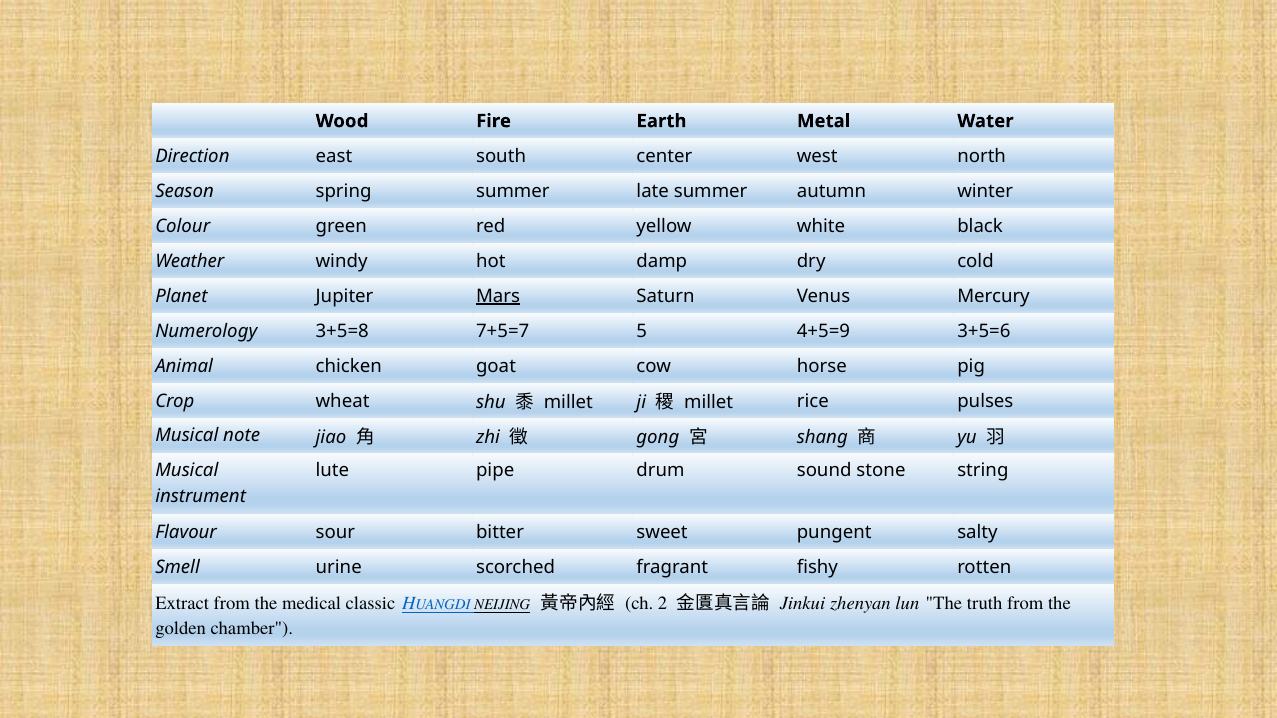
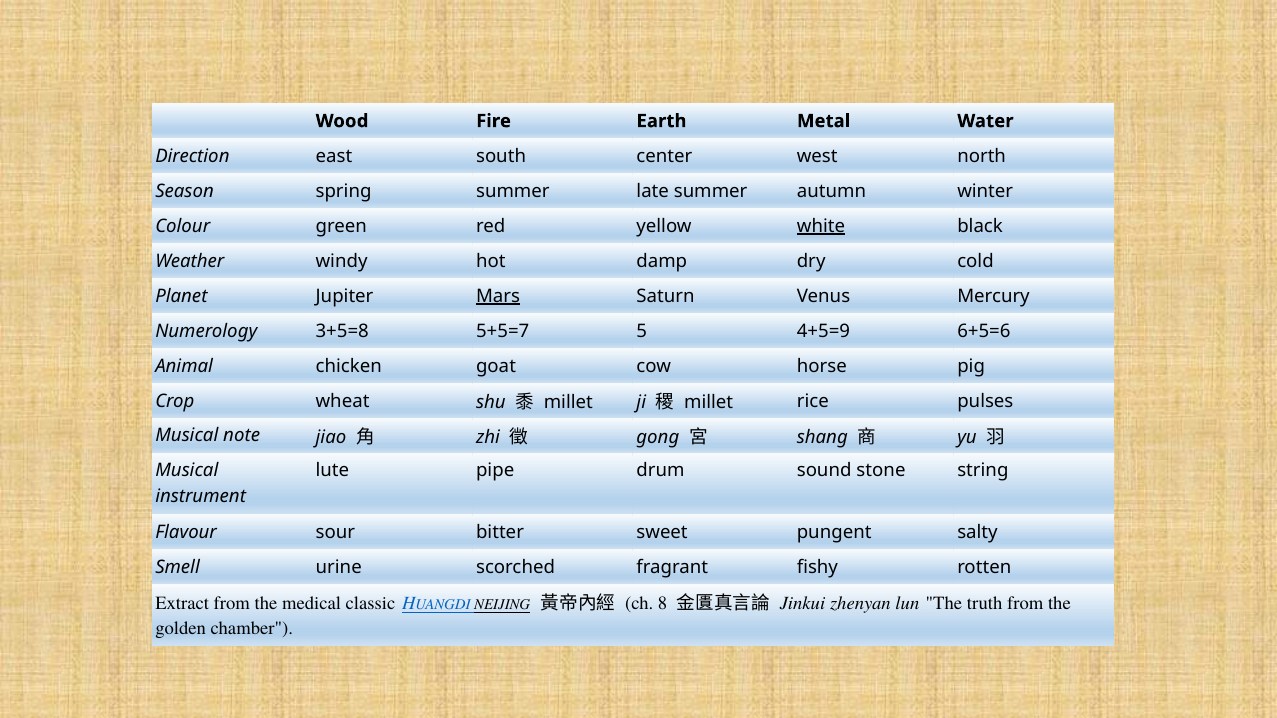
white underline: none -> present
7+5=7: 7+5=7 -> 5+5=7
3+5=6: 3+5=6 -> 6+5=6
2: 2 -> 8
